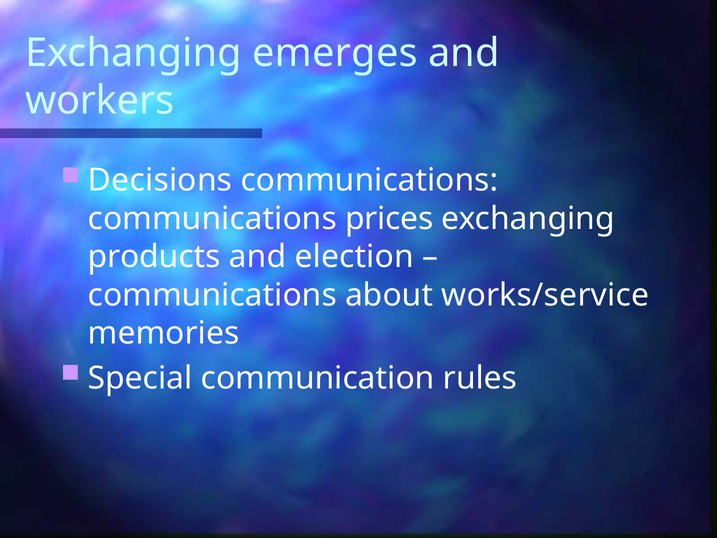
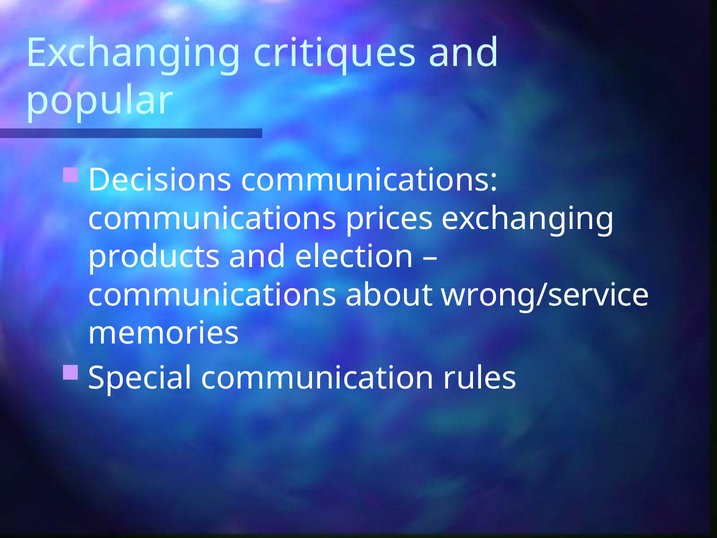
emerges: emerges -> critiques
workers: workers -> popular
works/service: works/service -> wrong/service
